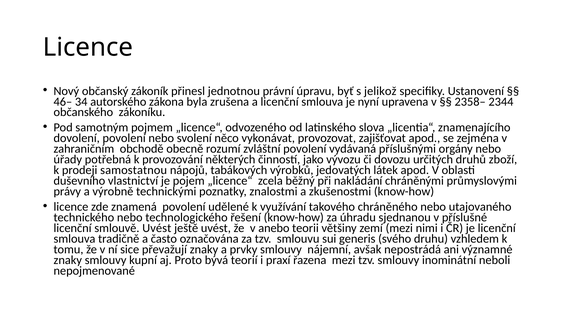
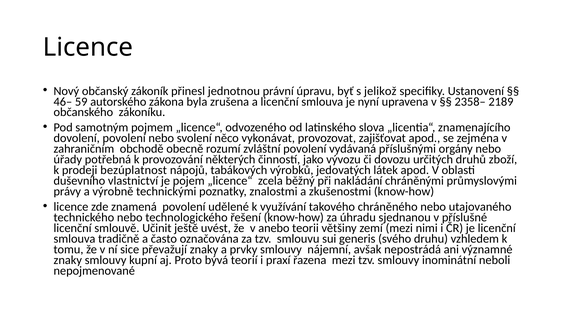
34: 34 -> 59
2344: 2344 -> 2189
samostatnou: samostatnou -> bezúplatnost
smlouvě Uvést: Uvést -> Učinit
